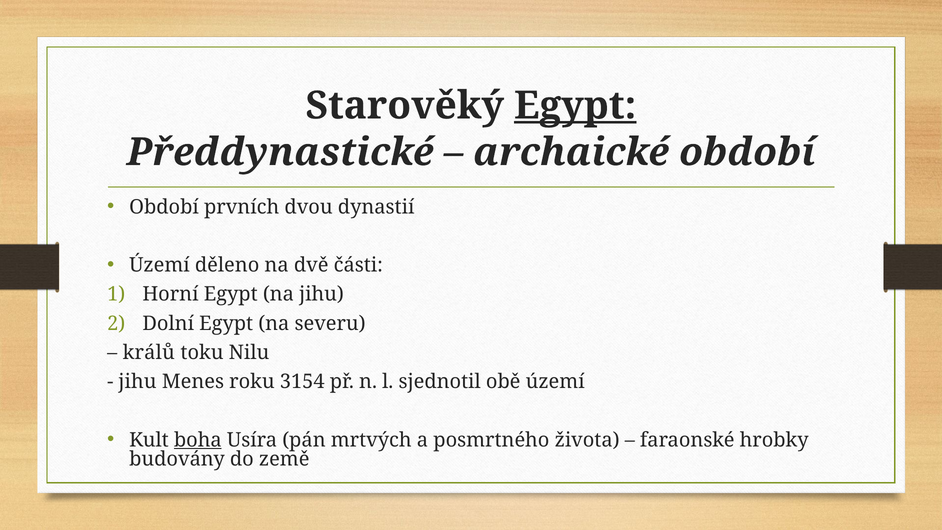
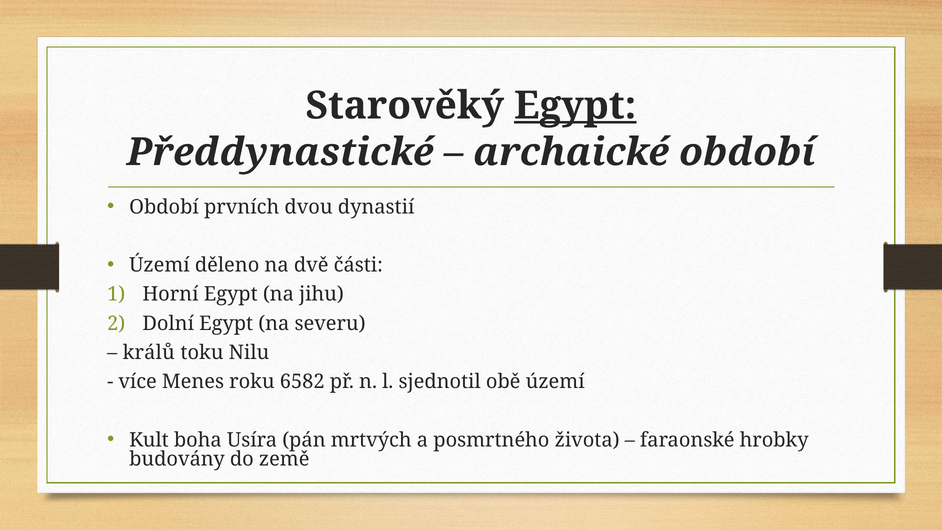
jihu at (138, 382): jihu -> více
3154: 3154 -> 6582
boha underline: present -> none
